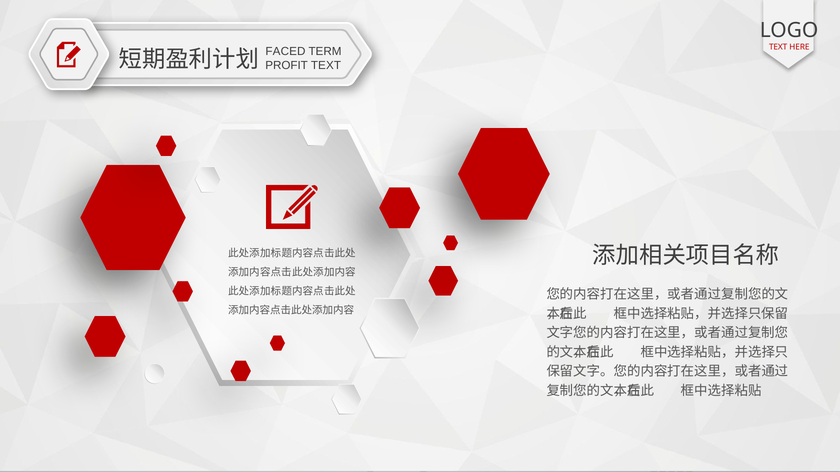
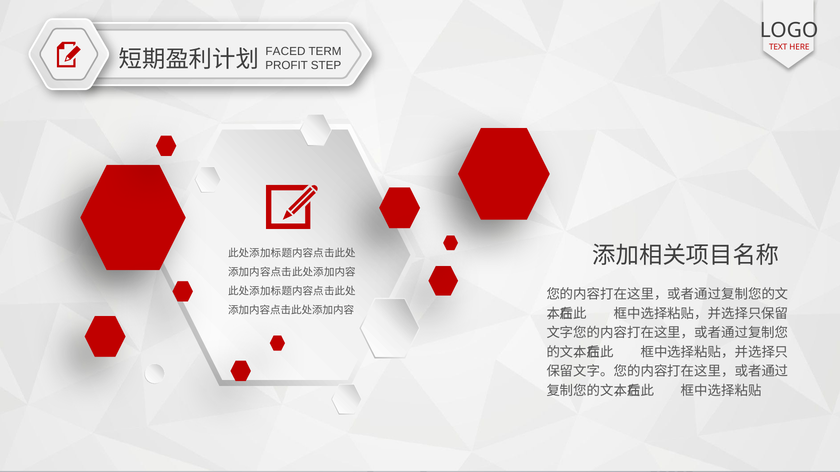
PROFIT TEXT: TEXT -> STEP
